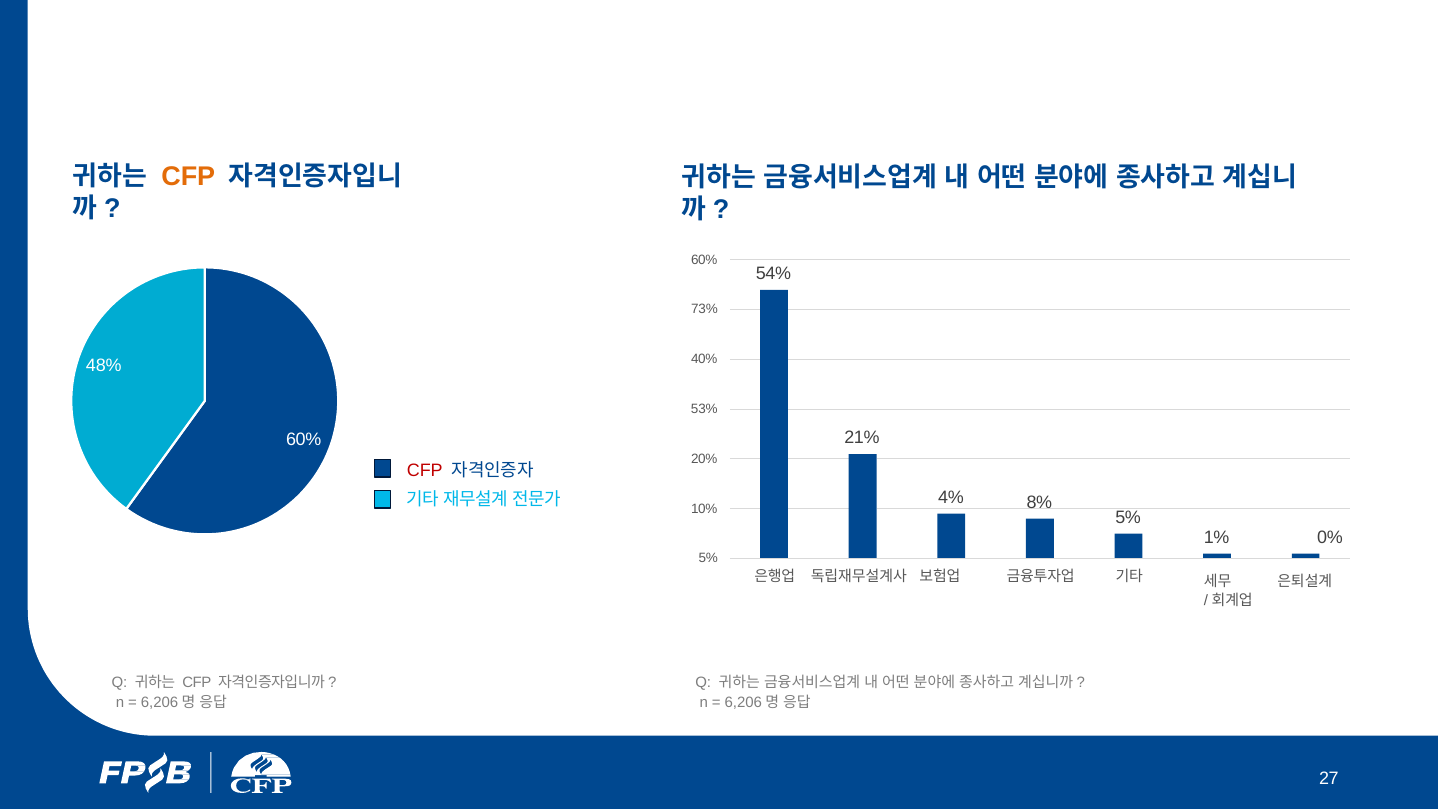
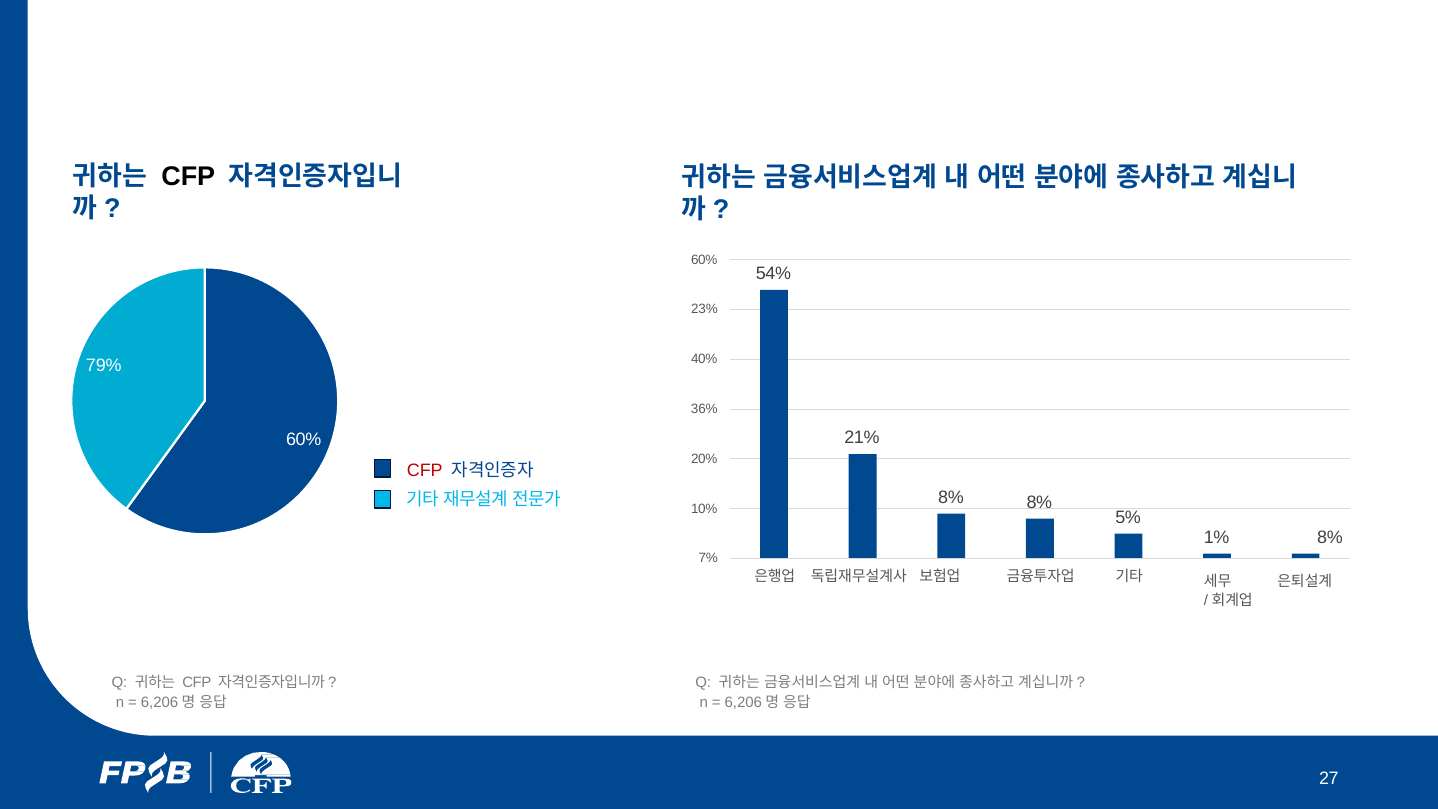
CFP at (188, 177) colour: orange -> black
73%: 73% -> 23%
48%: 48% -> 79%
53%: 53% -> 36%
4% at (951, 497): 4% -> 8%
1% 0%: 0% -> 8%
5% at (708, 558): 5% -> 7%
